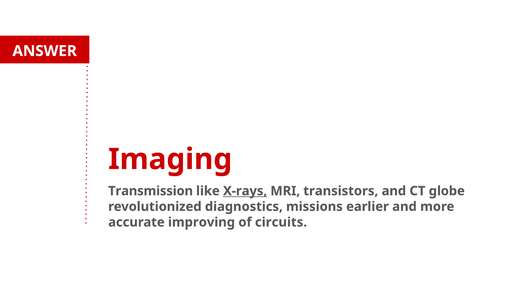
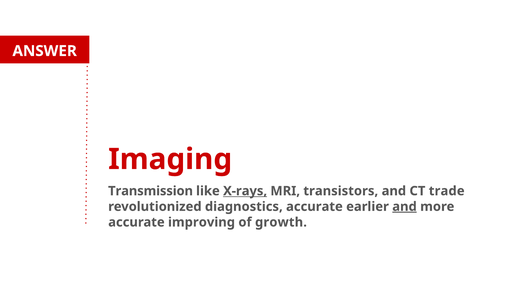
globe: globe -> trade
diagnostics missions: missions -> accurate
and at (405, 207) underline: none -> present
circuits: circuits -> growth
